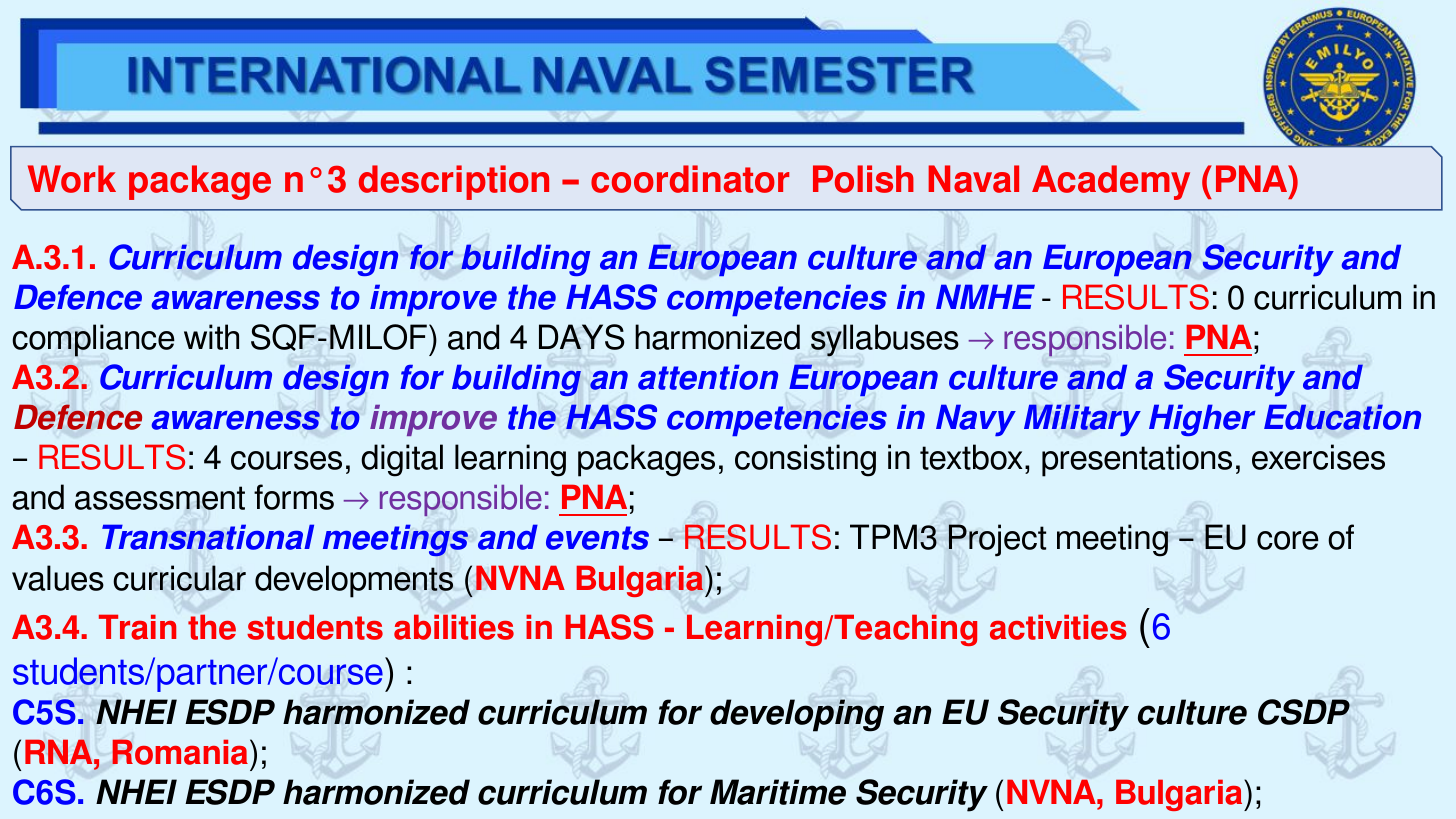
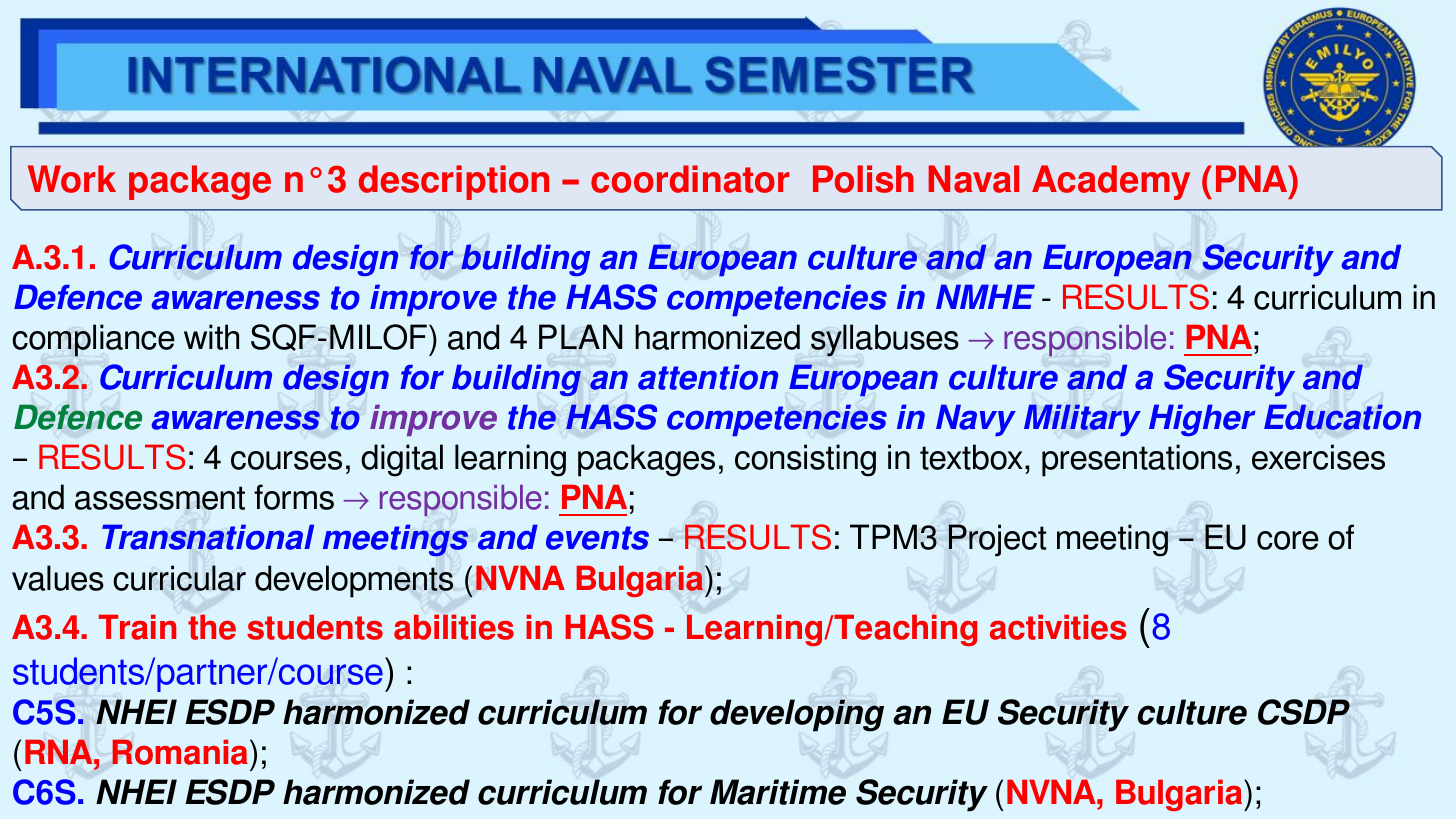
0 at (1236, 299): 0 -> 4
DAYS: DAYS -> PLAN
Defence at (76, 419) colour: red -> green
6: 6 -> 8
